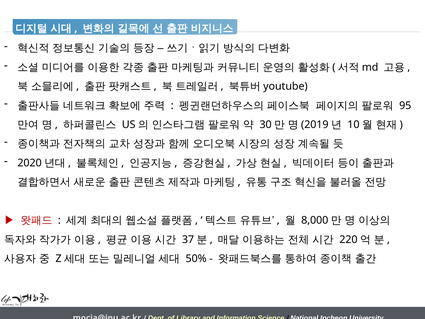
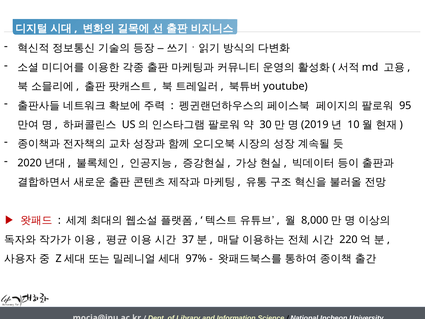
50%: 50% -> 97%
